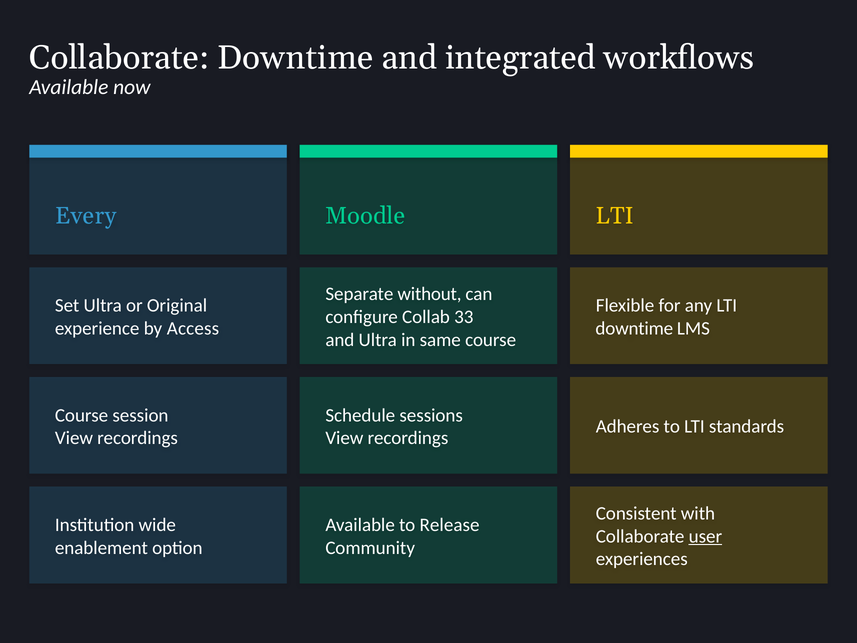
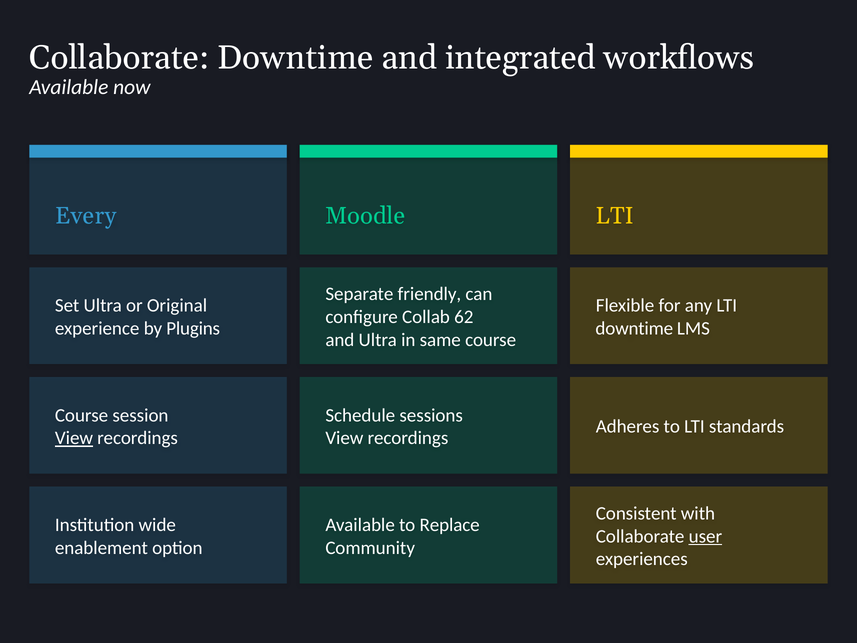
without: without -> friendly
33: 33 -> 62
Access: Access -> Plugins
View at (74, 438) underline: none -> present
Release: Release -> Replace
